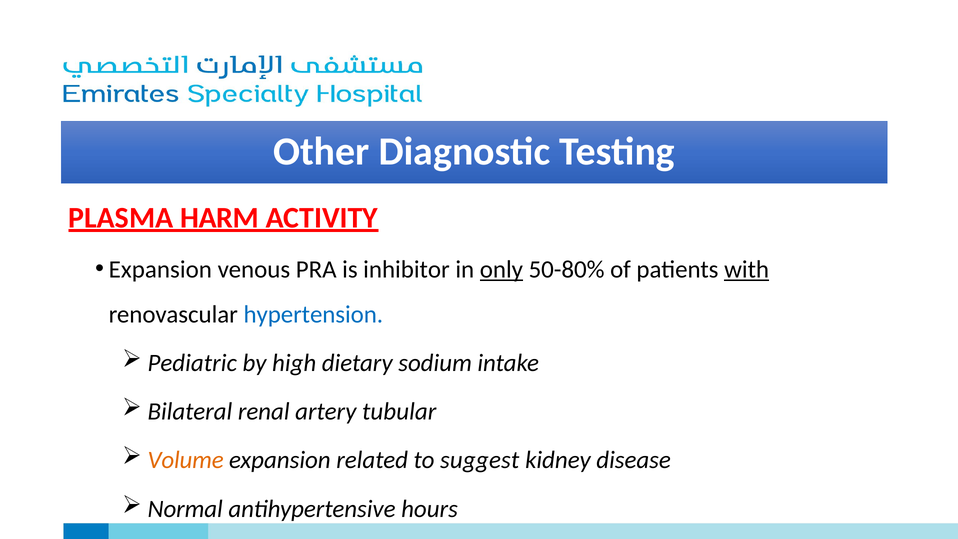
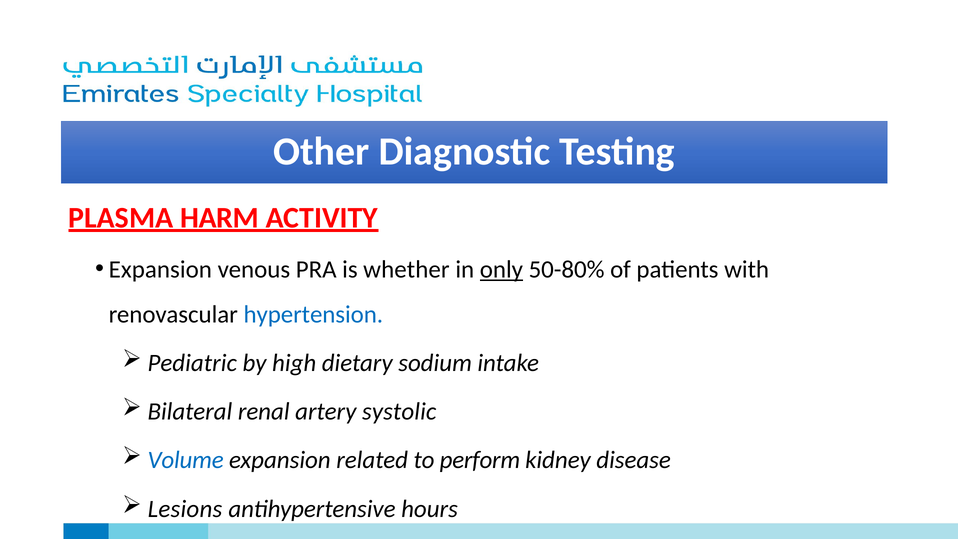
inhibitor: inhibitor -> whether
with underline: present -> none
tubular: tubular -> systolic
Volume colour: orange -> blue
suggest: suggest -> perform
Normal: Normal -> Lesions
